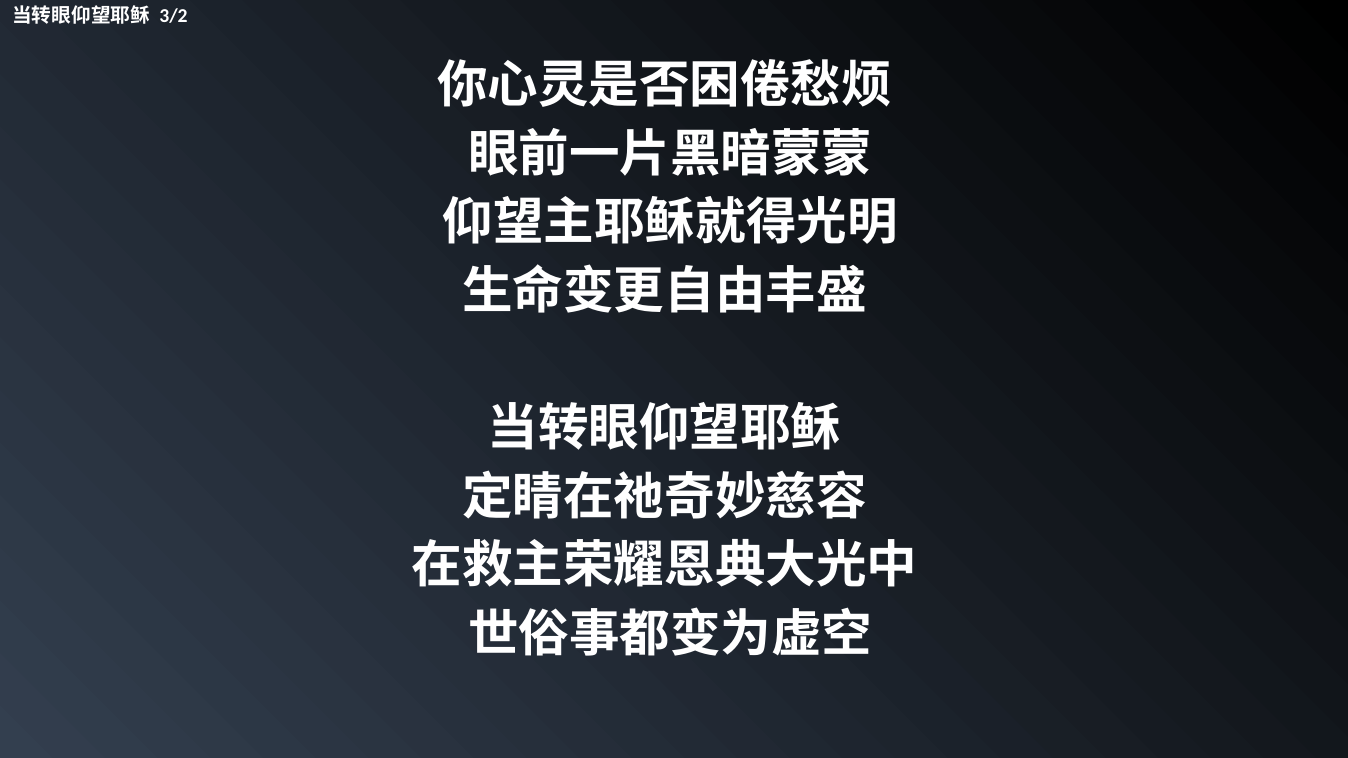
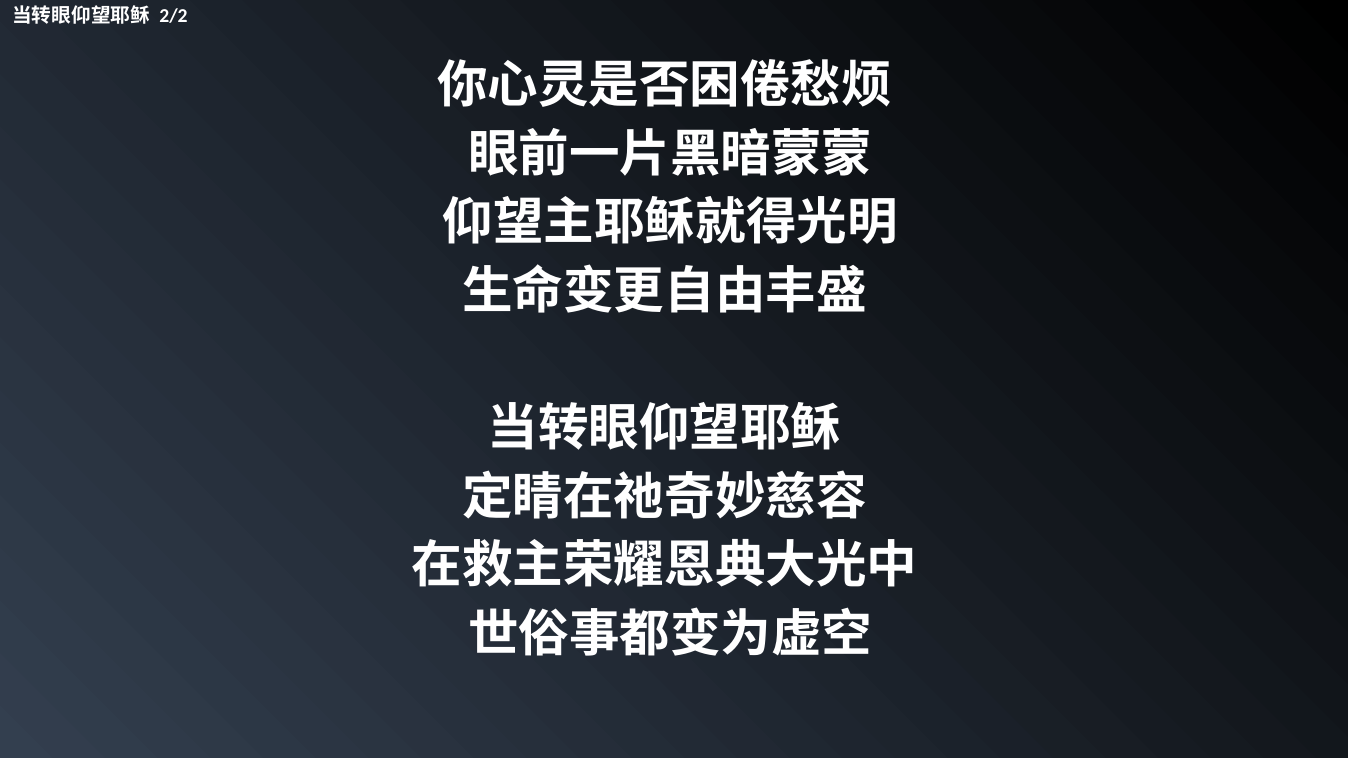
3/2: 3/2 -> 2/2
